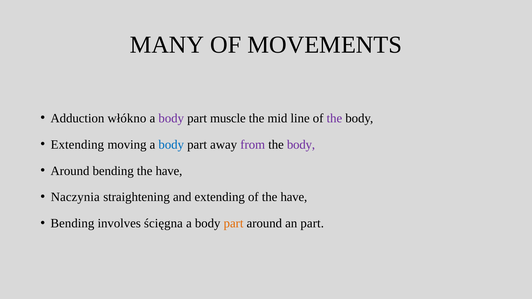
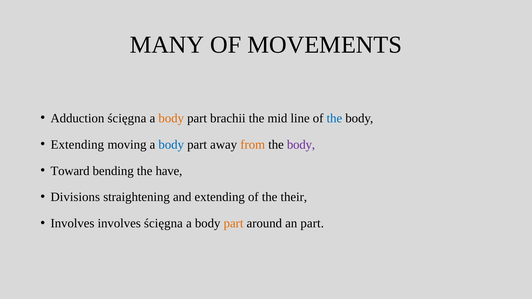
Adduction włókno: włókno -> ścięgna
body at (171, 118) colour: purple -> orange
muscle: muscle -> brachii
the at (334, 118) colour: purple -> blue
from colour: purple -> orange
Around at (70, 171): Around -> Toward
Naczynia: Naczynia -> Divisions
of the have: have -> their
Bending at (72, 224): Bending -> Involves
